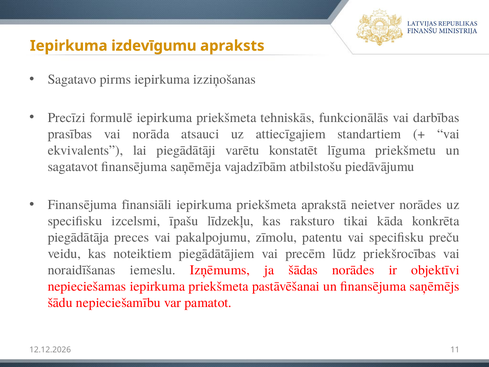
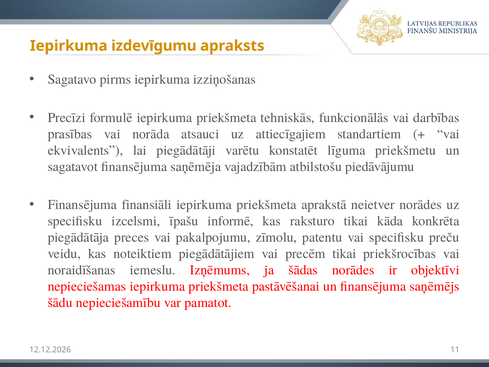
līdzekļu: līdzekļu -> informē
precēm lūdz: lūdz -> tikai
